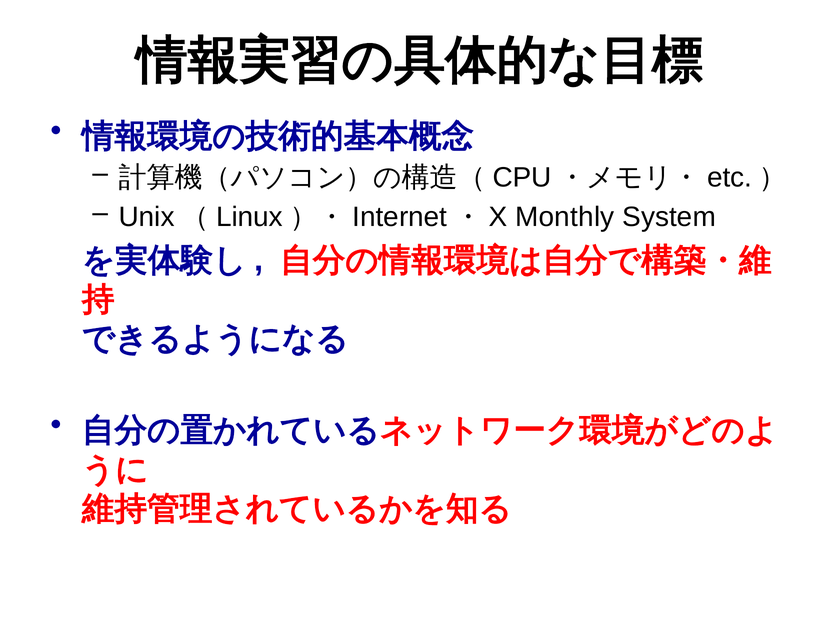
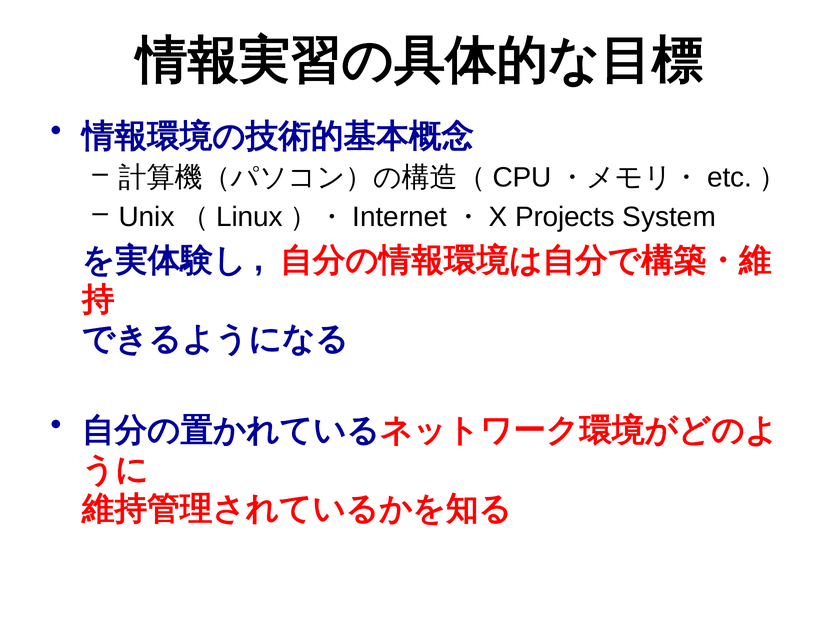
Monthly: Monthly -> Projects
